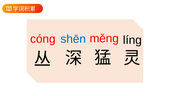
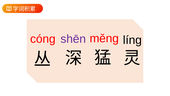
shēn colour: blue -> purple
